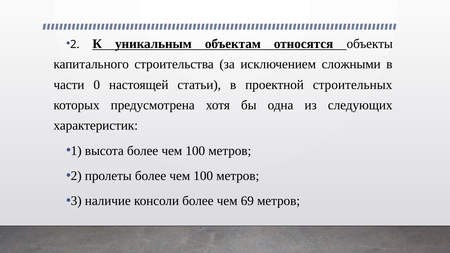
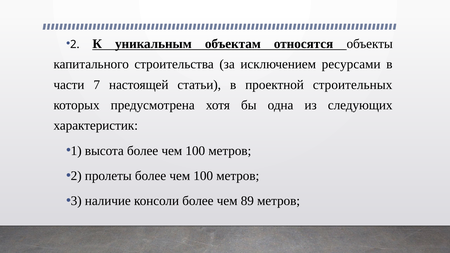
сложными: сложными -> ресурсами
0: 0 -> 7
69: 69 -> 89
